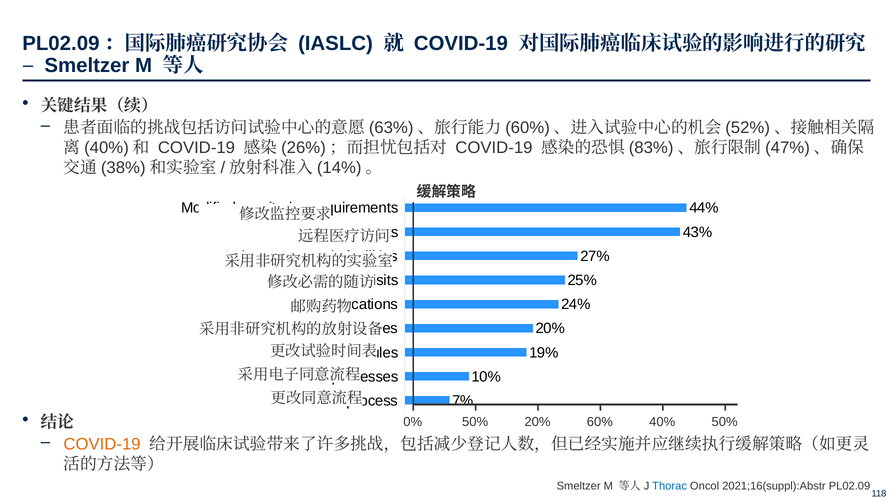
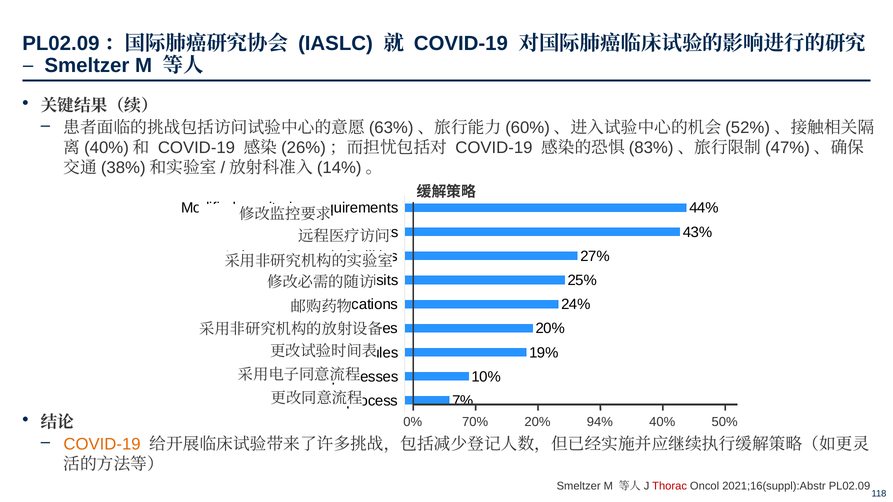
50% at (475, 422): 50% -> 70%
60%: 60% -> 94%
Thorac colour: blue -> red
